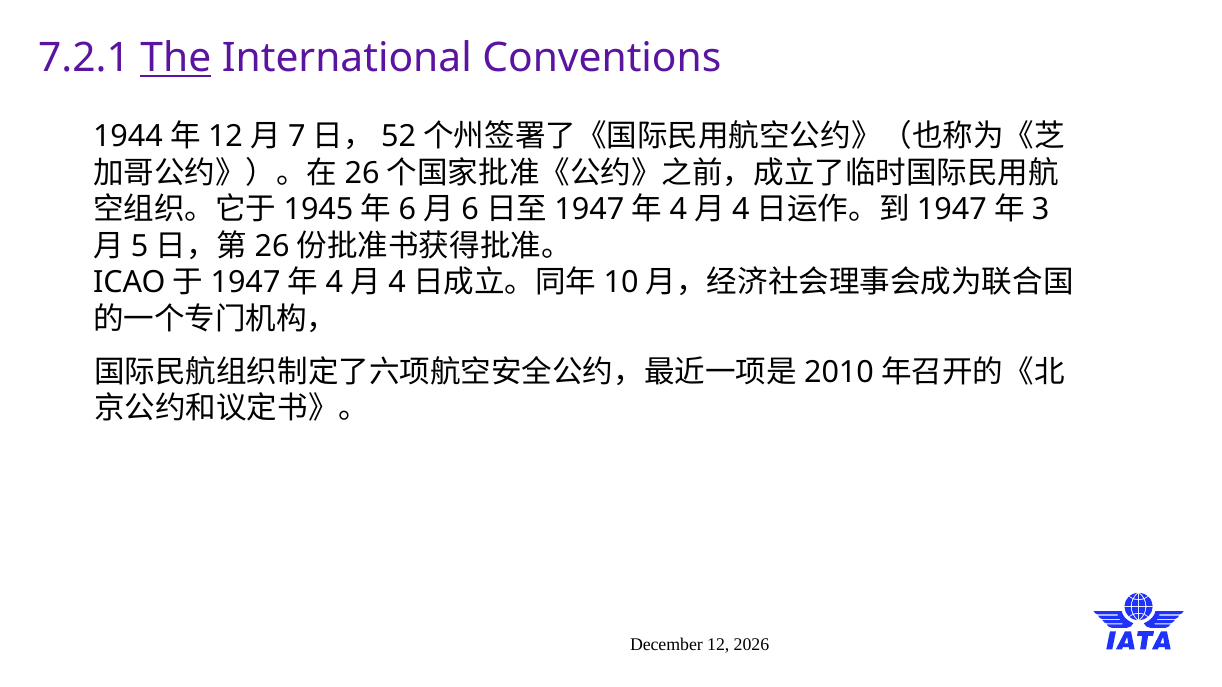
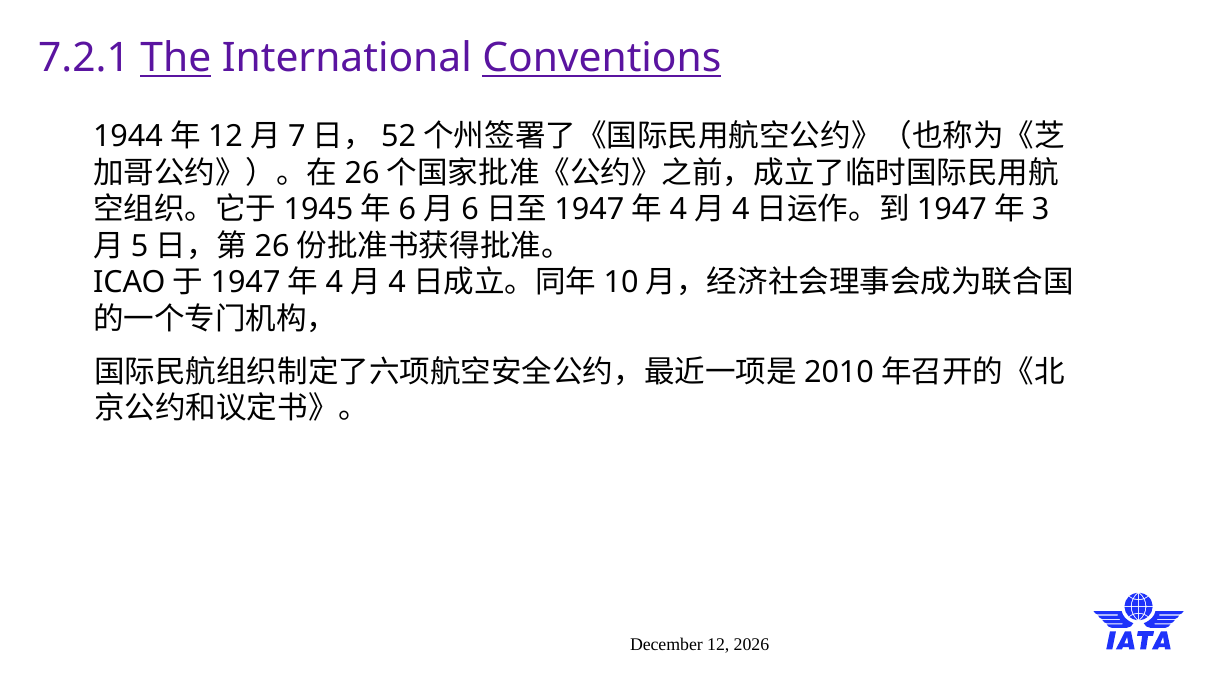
Conventions underline: none -> present
